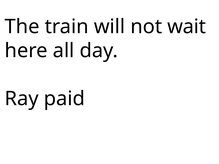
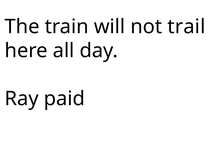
wait: wait -> trail
